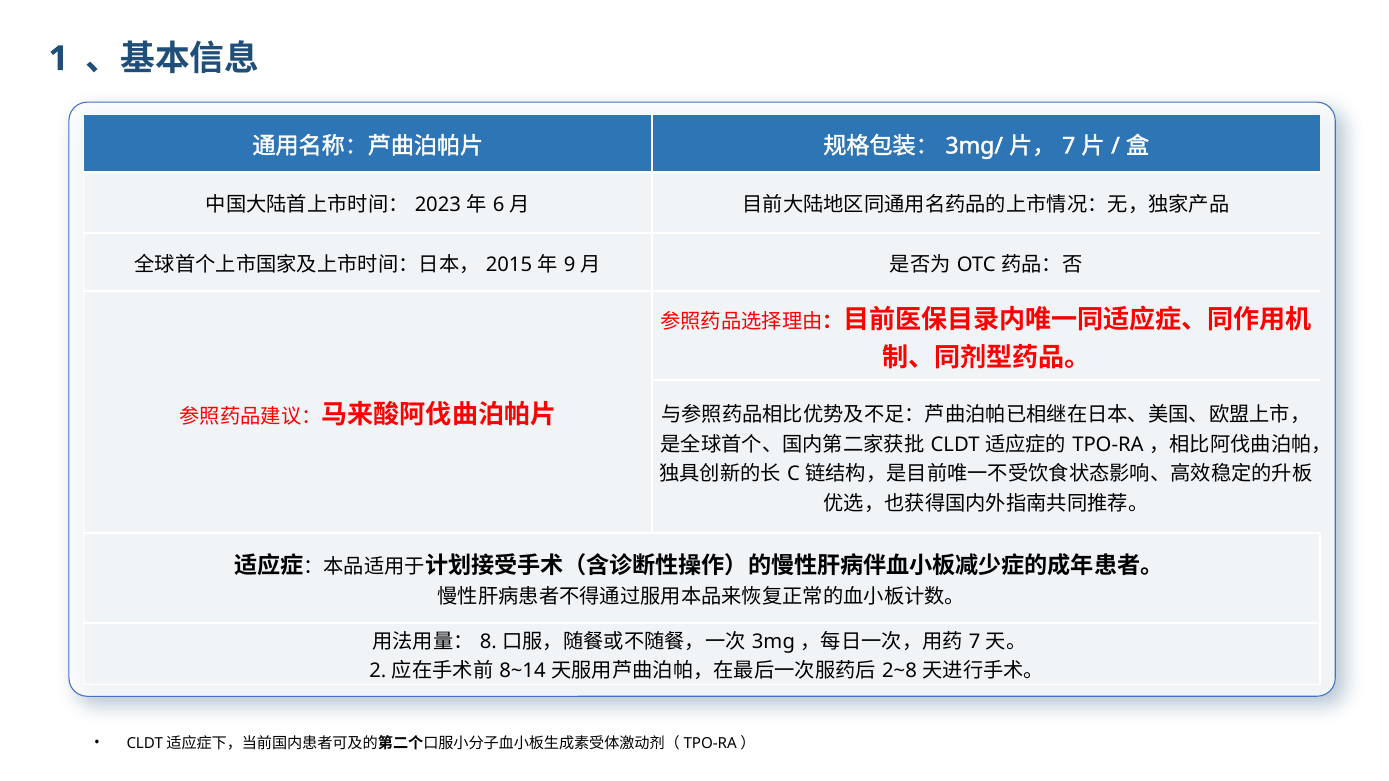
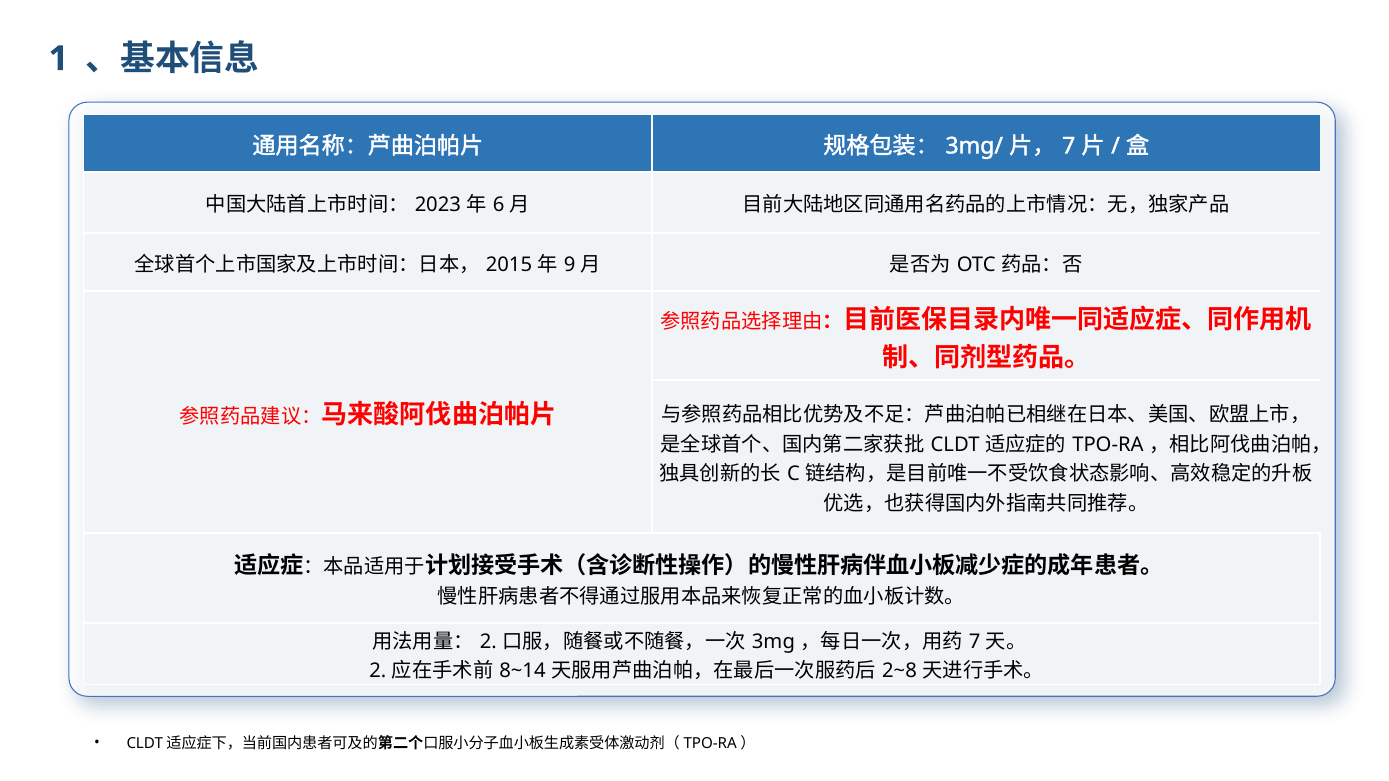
8 at (488, 642): 8 -> 2
